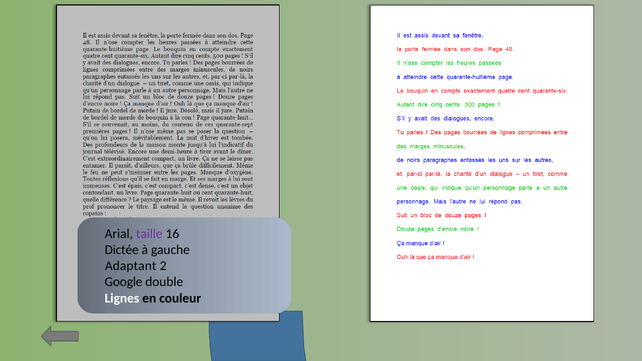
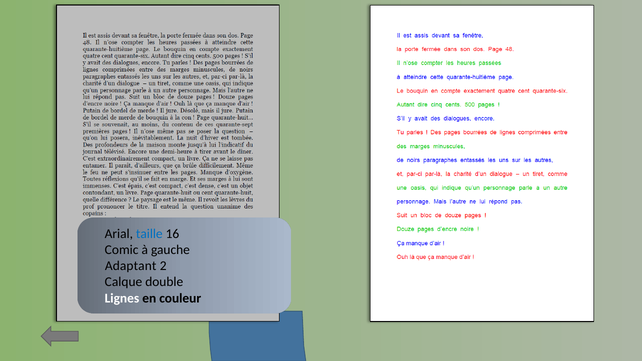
taille colour: purple -> blue
Dictée: Dictée -> Comic
Google: Google -> Calque
